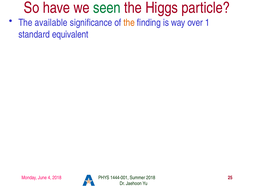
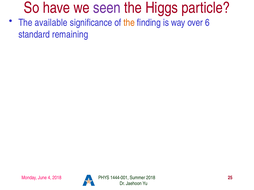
seen colour: green -> purple
1: 1 -> 6
equivalent: equivalent -> remaining
